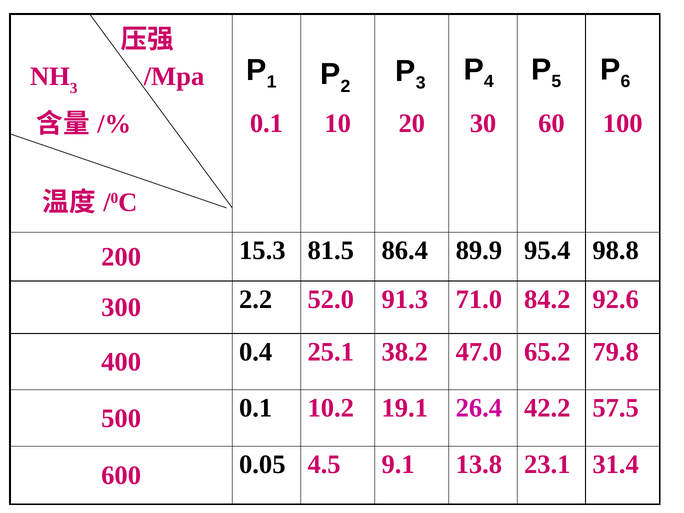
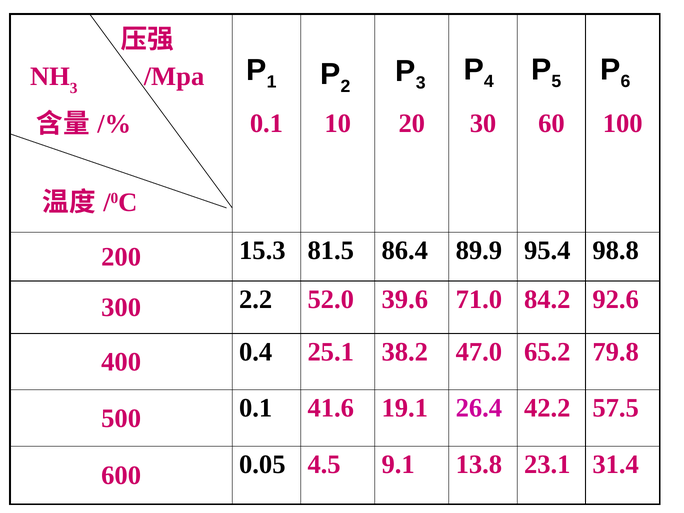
91.3: 91.3 -> 39.6
10.2: 10.2 -> 41.6
